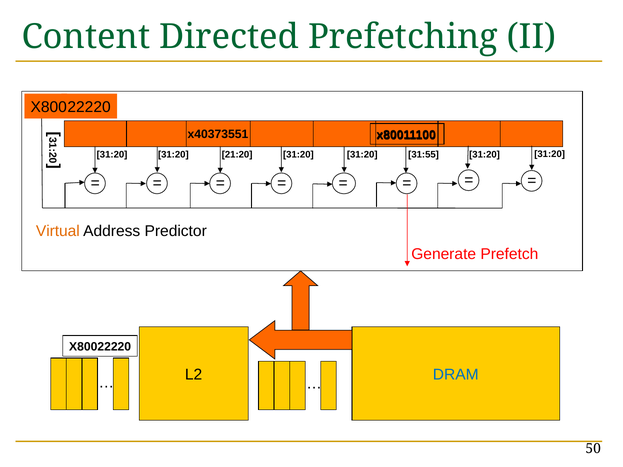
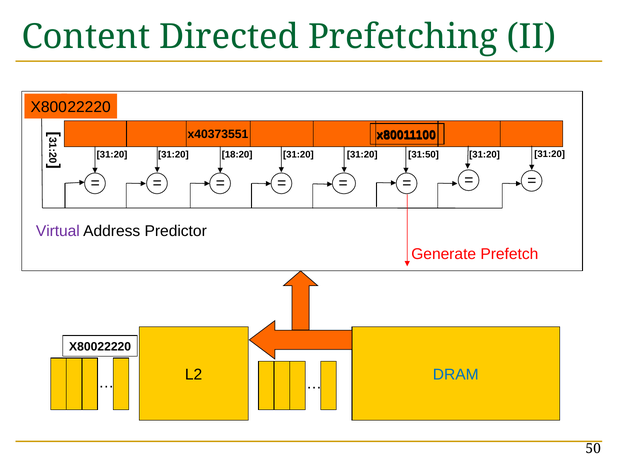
21:20: 21:20 -> 18:20
31:55: 31:55 -> 31:50
Virtual colour: orange -> purple
